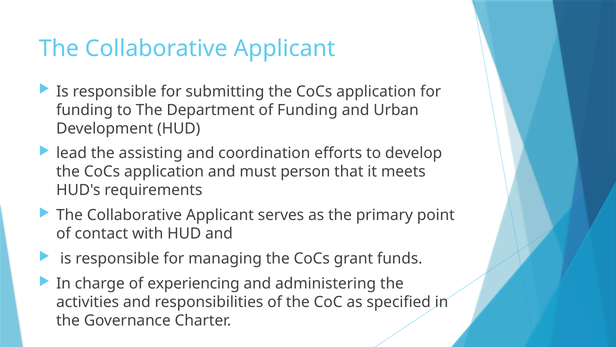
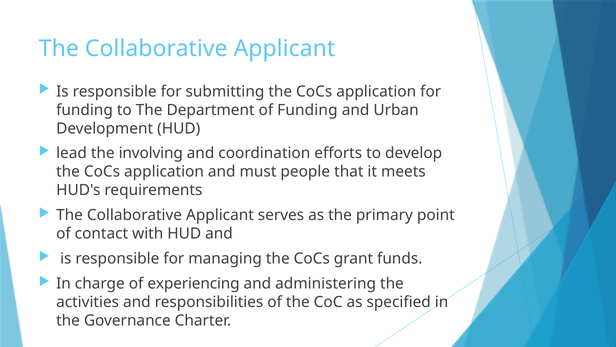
assisting: assisting -> involving
person: person -> people
